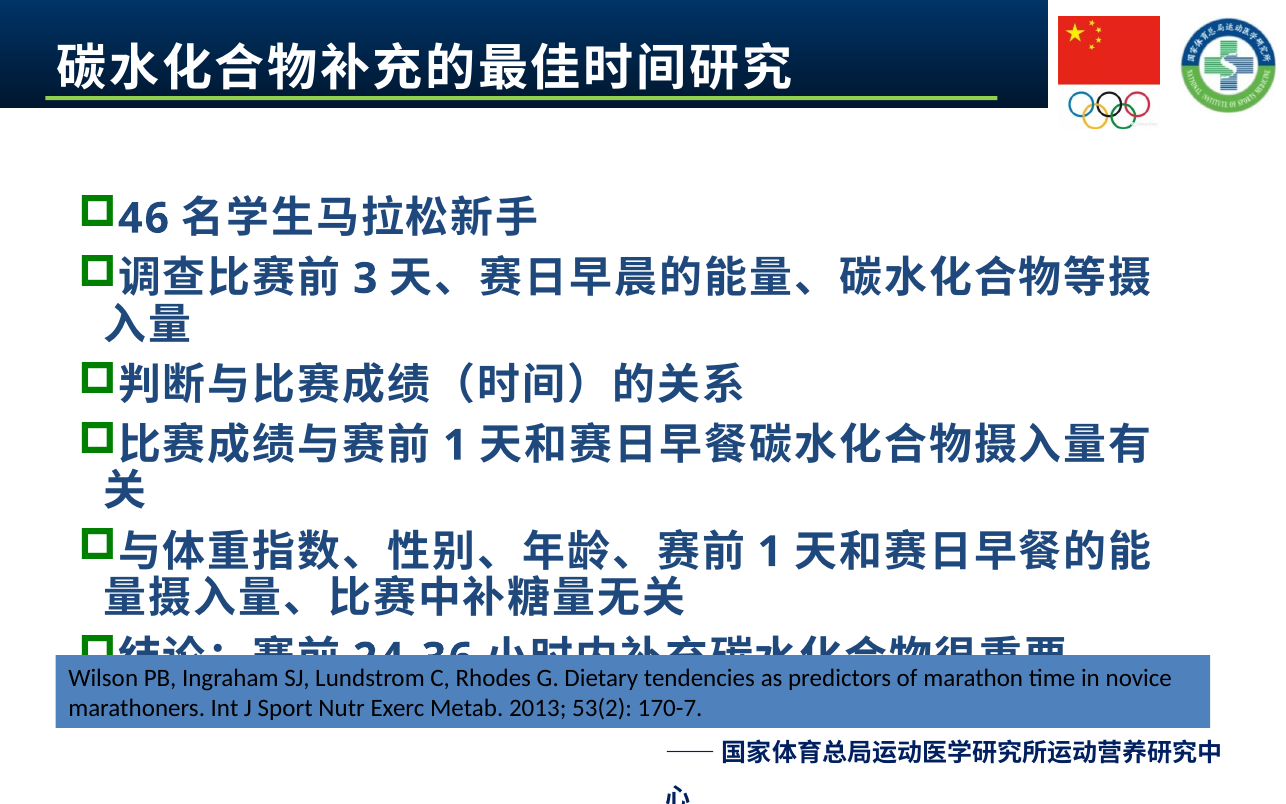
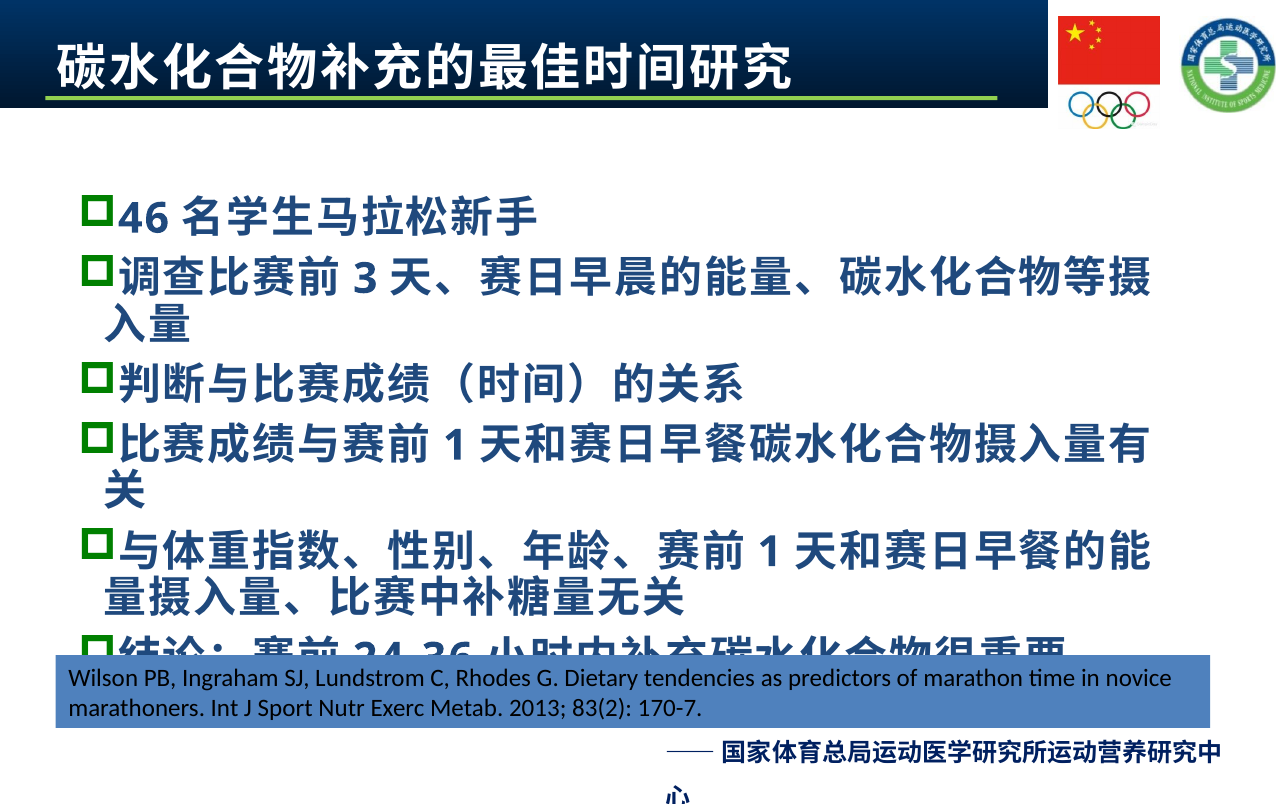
53(2: 53(2 -> 83(2
